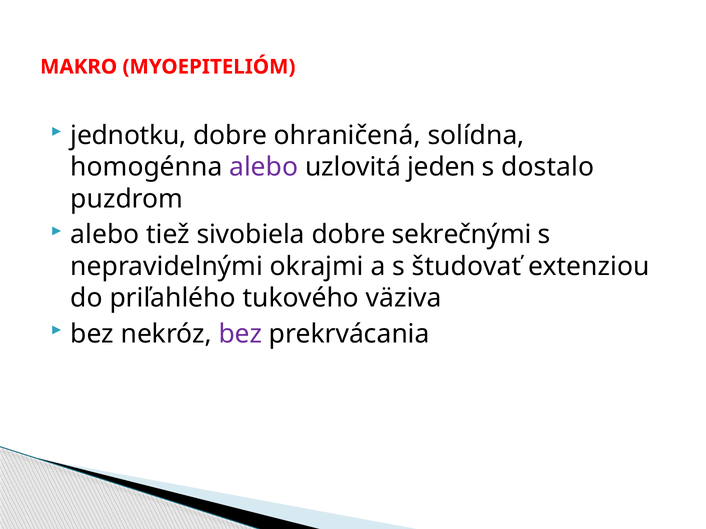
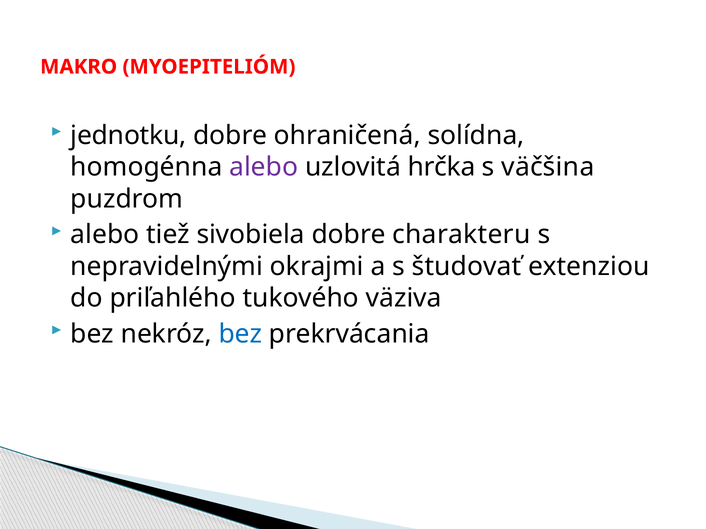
jeden: jeden -> hrčka
dostalo: dostalo -> väčšina
sekrečnými: sekrečnými -> charakteru
bez at (240, 334) colour: purple -> blue
